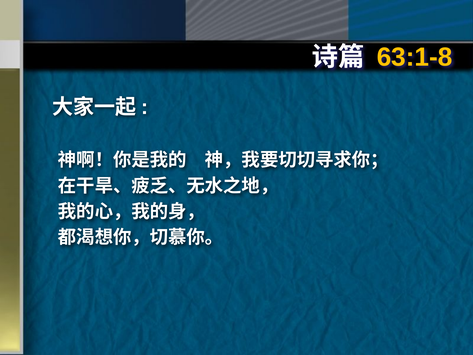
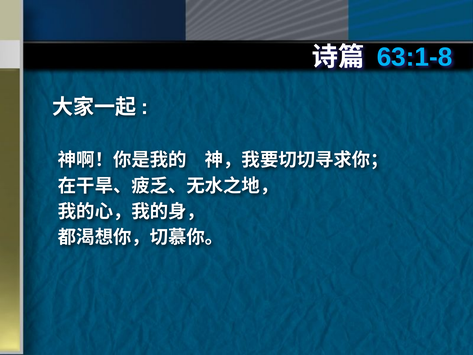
63:1-8 colour: yellow -> light blue
